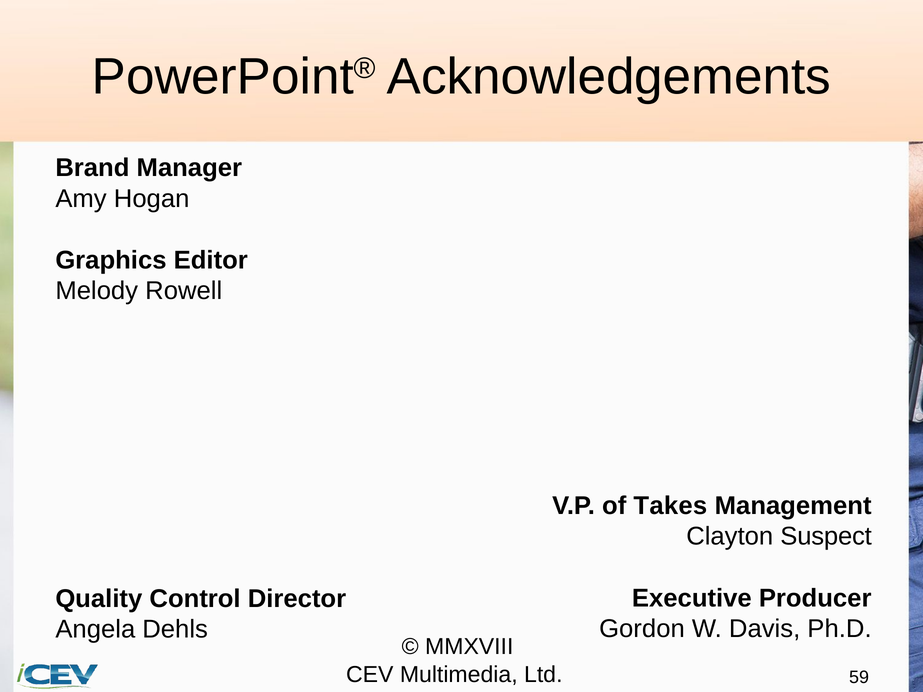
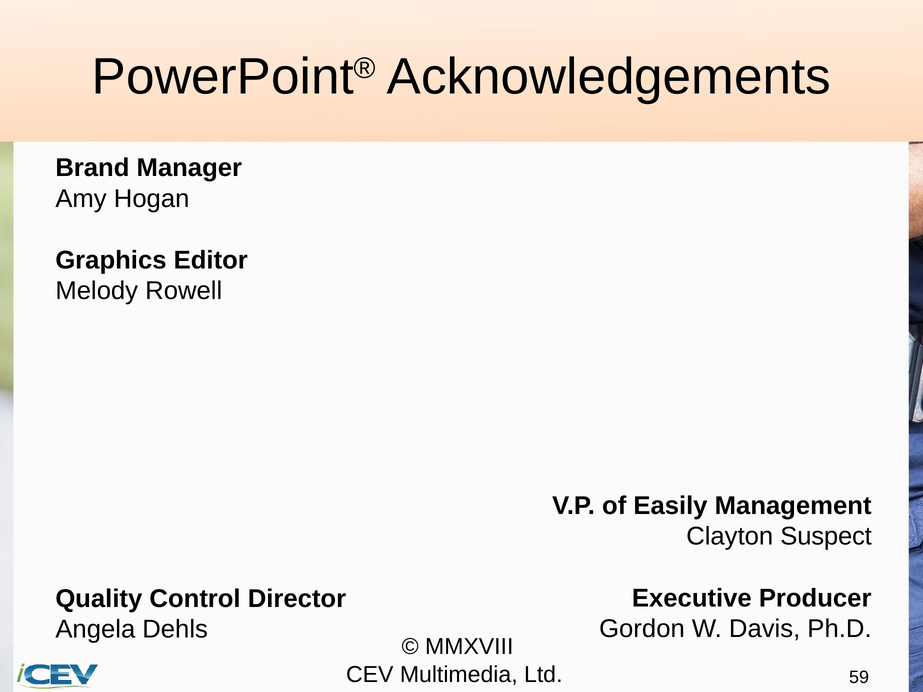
Takes: Takes -> Easily
